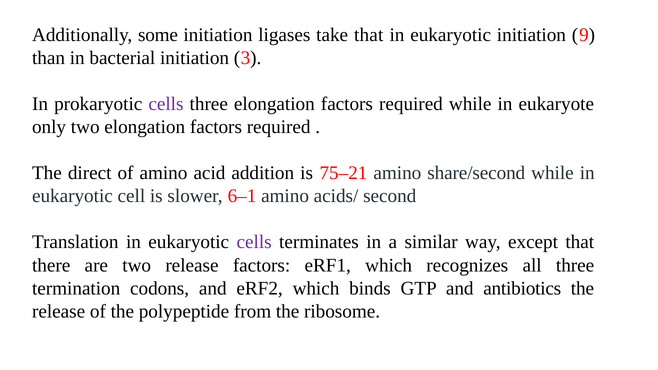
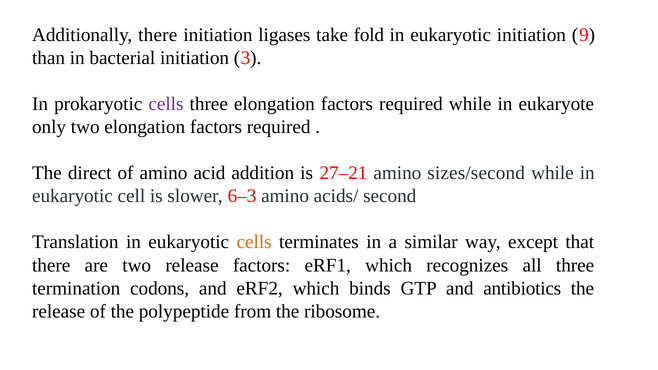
Additionally some: some -> there
take that: that -> fold
75–21: 75–21 -> 27–21
share/second: share/second -> sizes/second
6–1: 6–1 -> 6–3
cells at (254, 242) colour: purple -> orange
